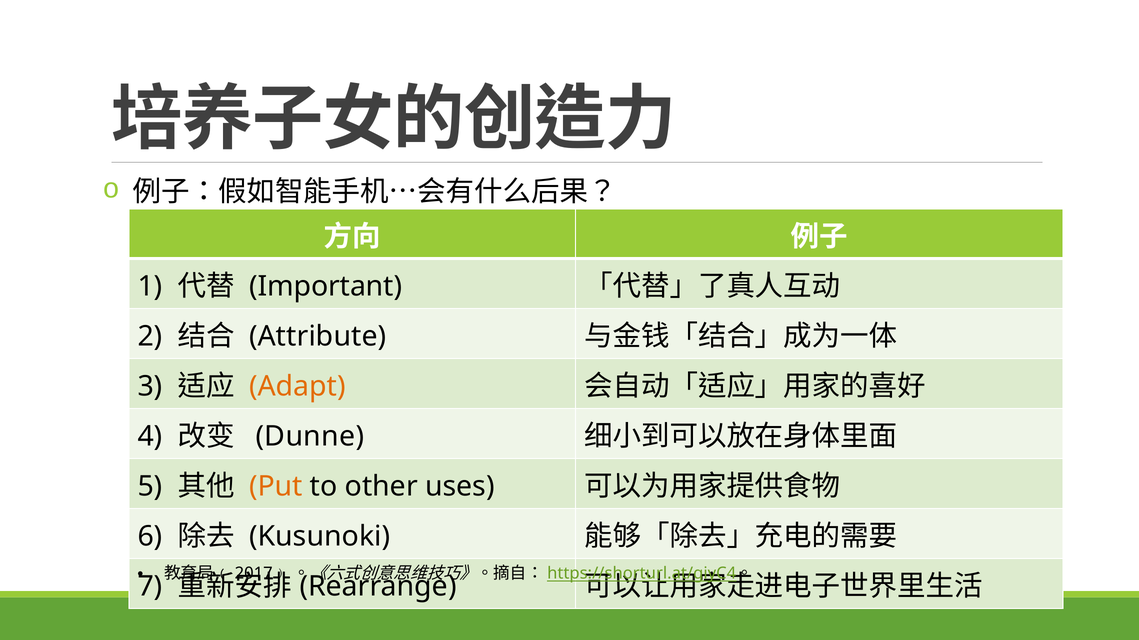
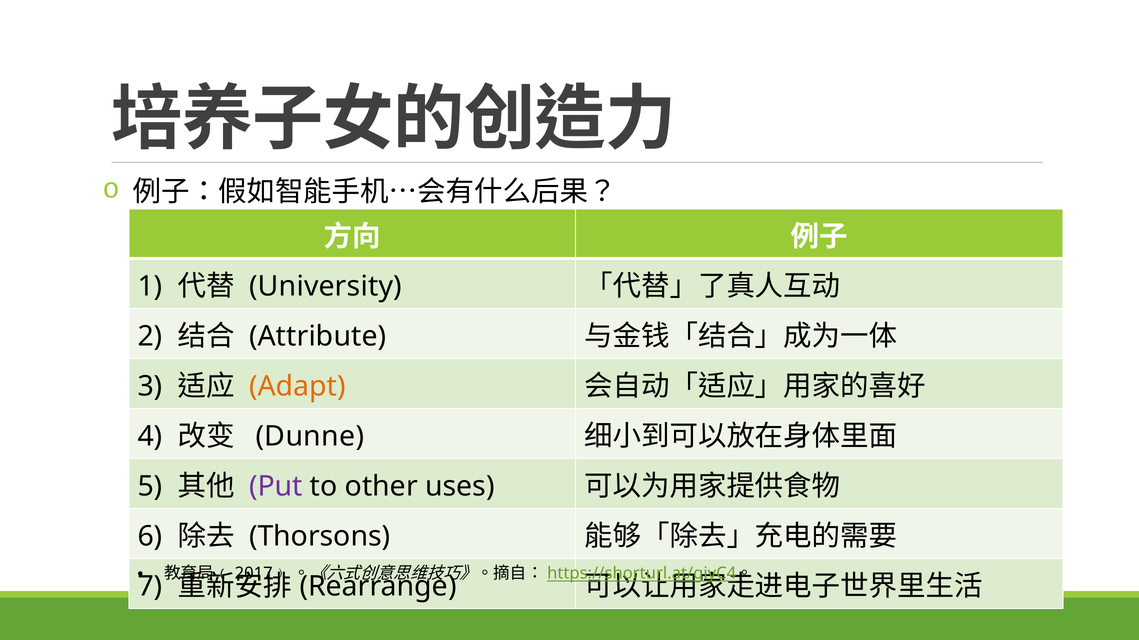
Important: Important -> University
Put colour: orange -> purple
Kusunoki: Kusunoki -> Thorsons
